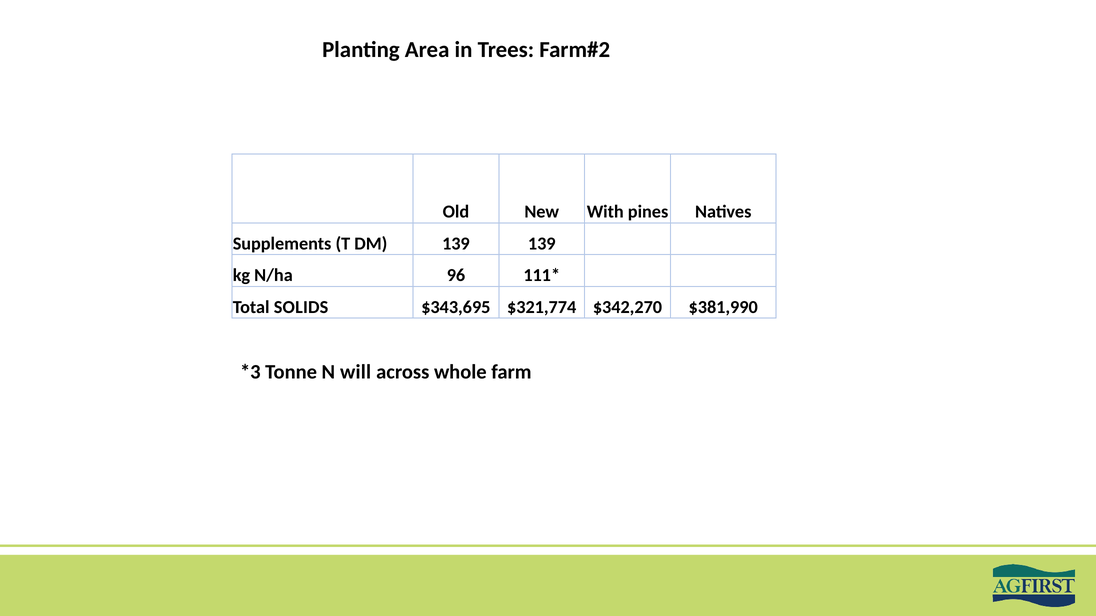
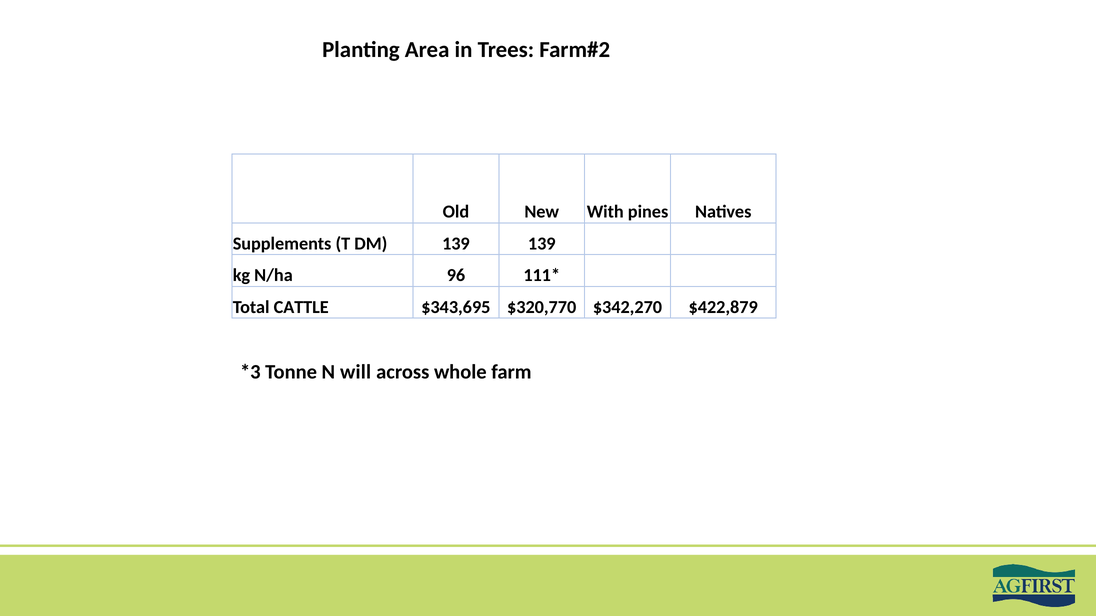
SOLIDS: SOLIDS -> CATTLE
$321,774: $321,774 -> $320,770
$381,990: $381,990 -> $422,879
